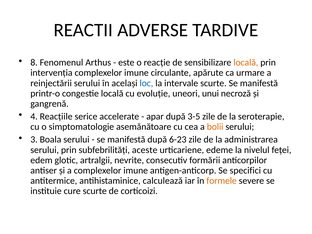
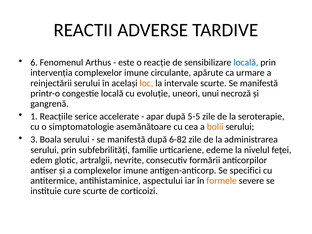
8: 8 -> 6
locală at (246, 63) colour: orange -> blue
loc colour: blue -> orange
4: 4 -> 1
3-5: 3-5 -> 5-5
6-23: 6-23 -> 6-82
aceste: aceste -> familie
calculează: calculează -> aspectului
